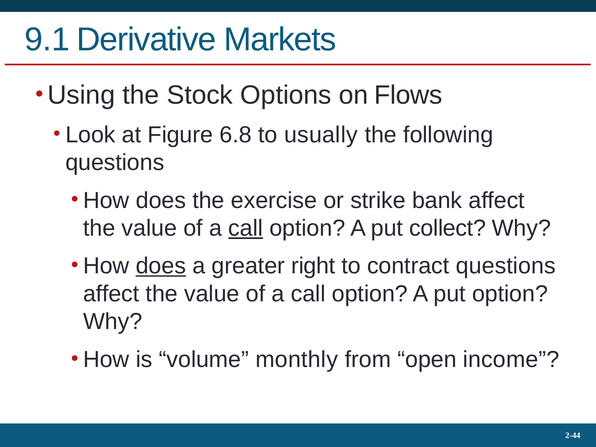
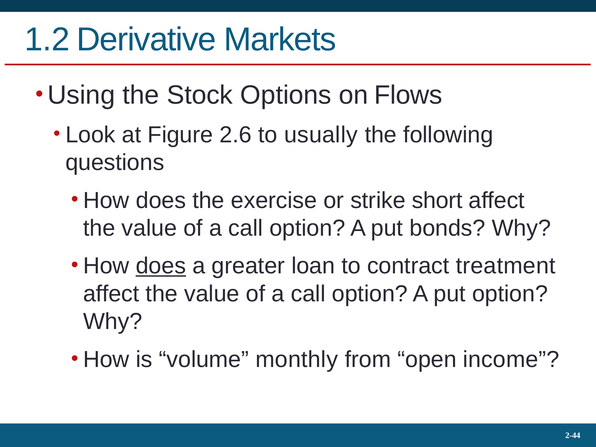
9.1: 9.1 -> 1.2
6.8: 6.8 -> 2.6
bank: bank -> short
call at (246, 228) underline: present -> none
collect: collect -> bonds
right: right -> loan
contract questions: questions -> treatment
